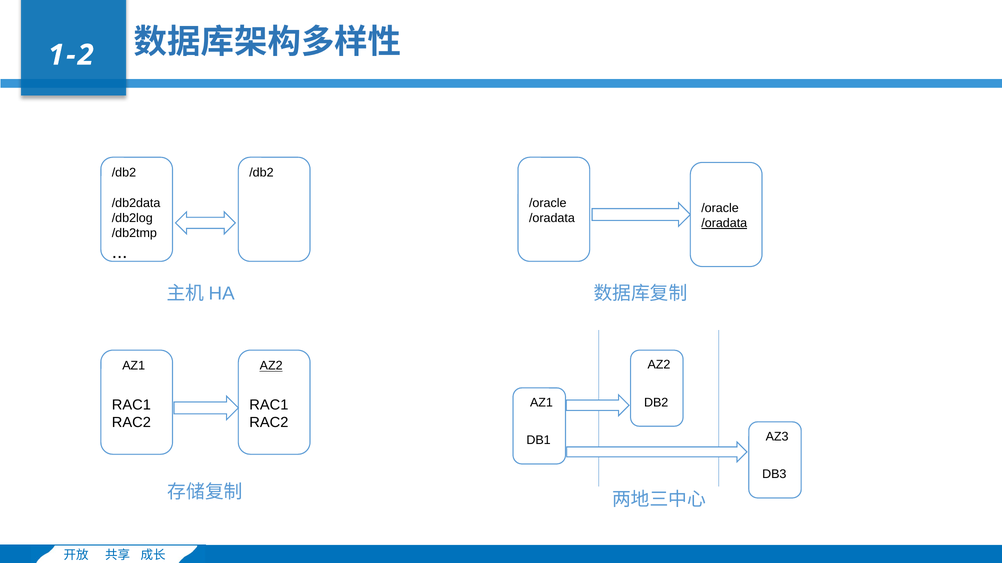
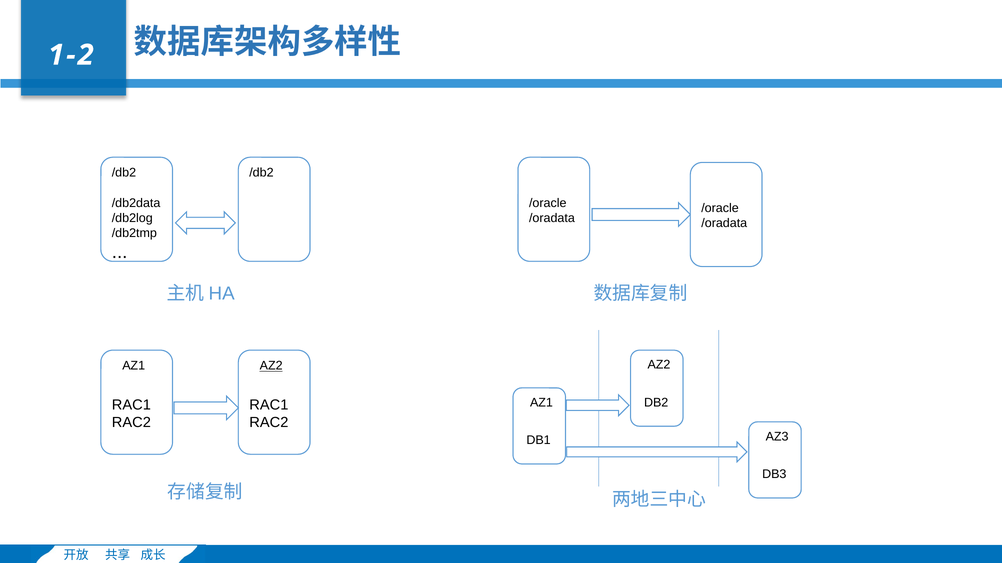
/oradata at (724, 223) underline: present -> none
